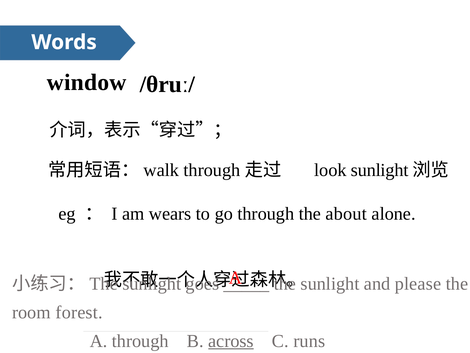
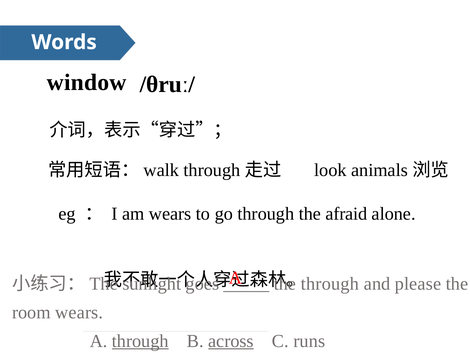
look sunlight: sunlight -> animals
about: about -> afraid
sunlight at (330, 284): sunlight -> through
room forest: forest -> wears
through at (140, 341) underline: none -> present
